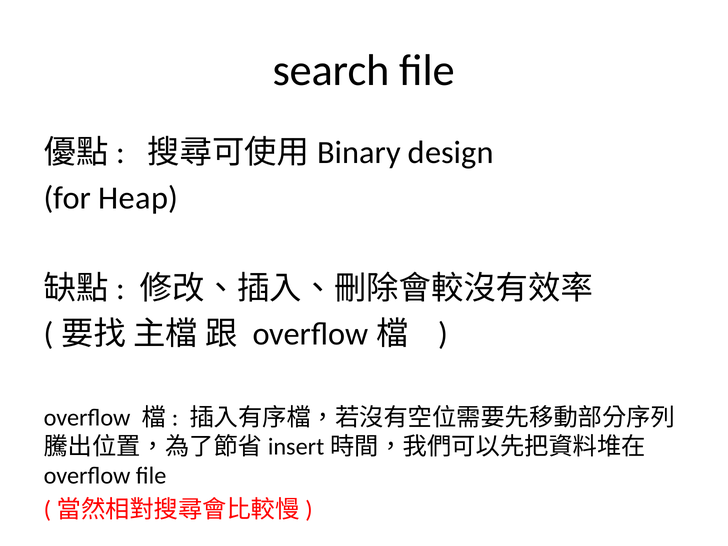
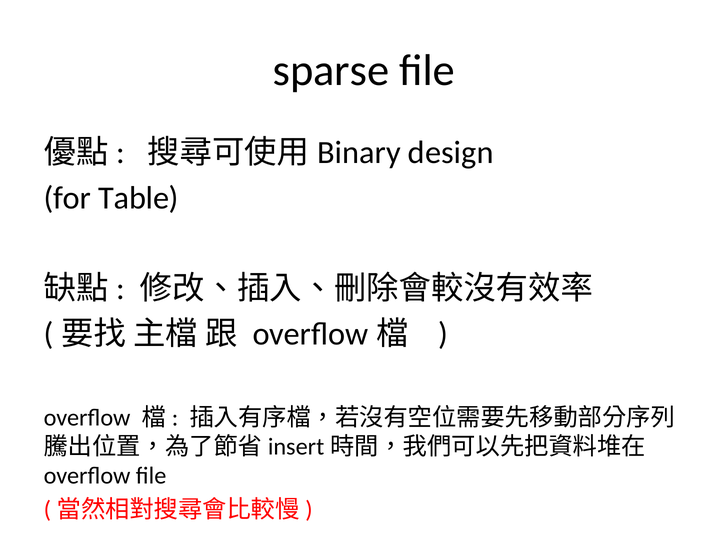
search: search -> sparse
Heap: Heap -> Table
